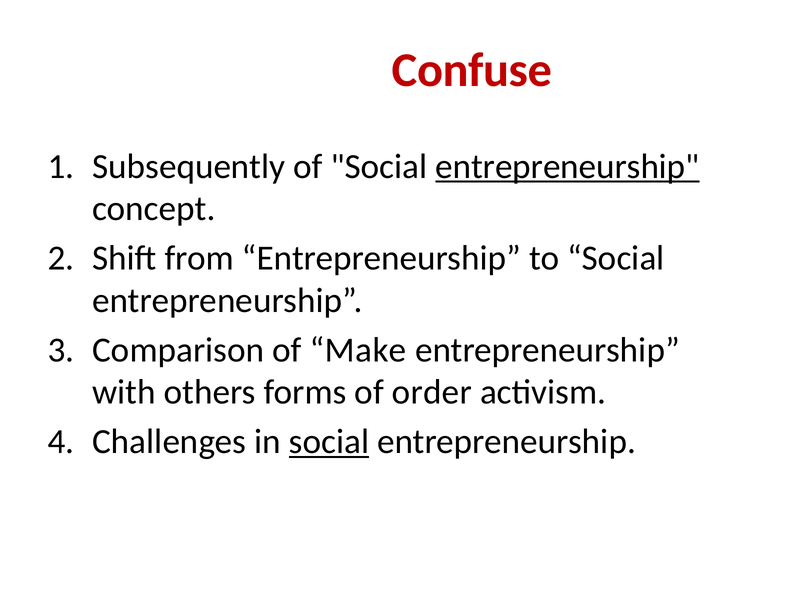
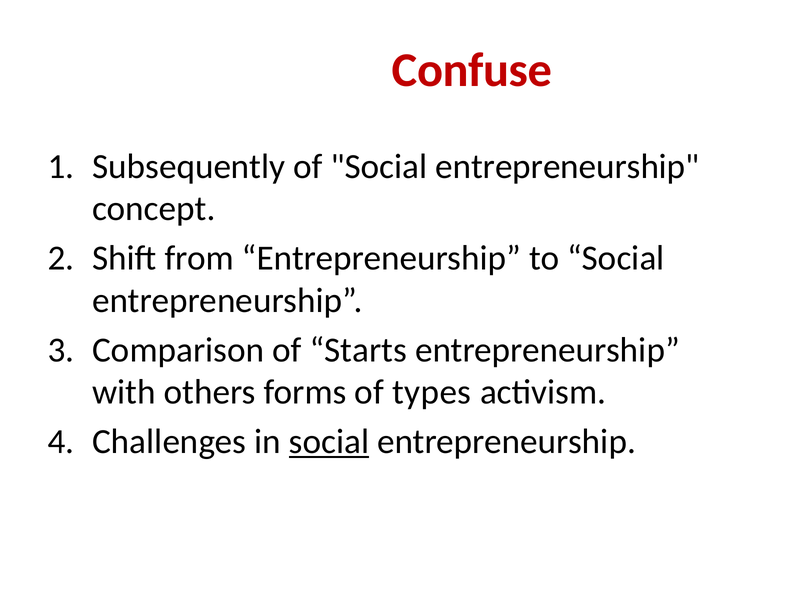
entrepreneurship at (567, 166) underline: present -> none
Make: Make -> Starts
order: order -> types
